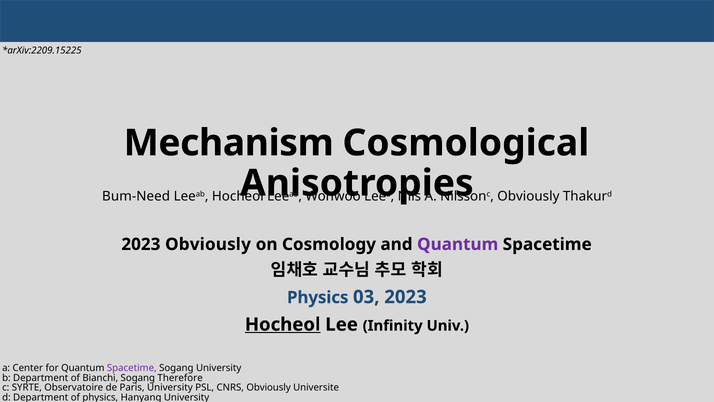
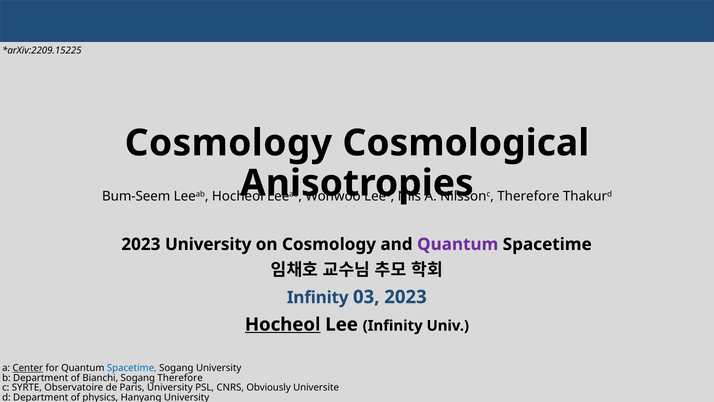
Mechanism at (229, 143): Mechanism -> Cosmology
Bum-Need: Bum-Need -> Bum-Seem
Obviously at (528, 196): Obviously -> Therefore
2023 Obviously: Obviously -> University
Physics at (318, 297): Physics -> Infinity
Center underline: none -> present
Spacetime at (132, 368) colour: purple -> blue
